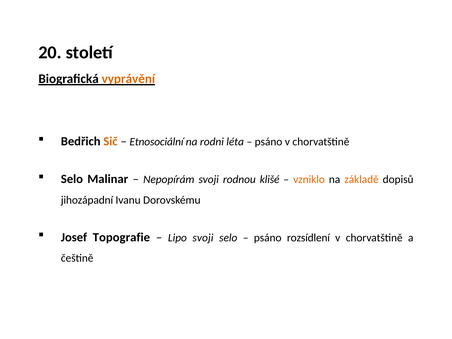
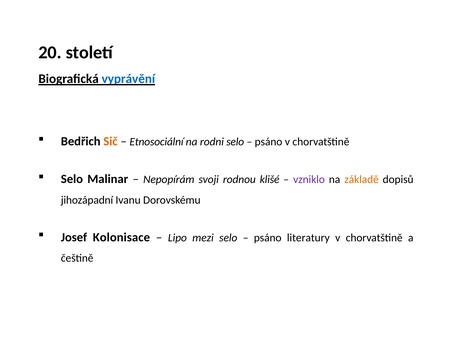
vyprávění colour: orange -> blue
rodni léta: léta -> selo
vzniklo colour: orange -> purple
Topografie: Topografie -> Kolonisace
Lipo svoji: svoji -> mezi
rozsídlení: rozsídlení -> literatury
